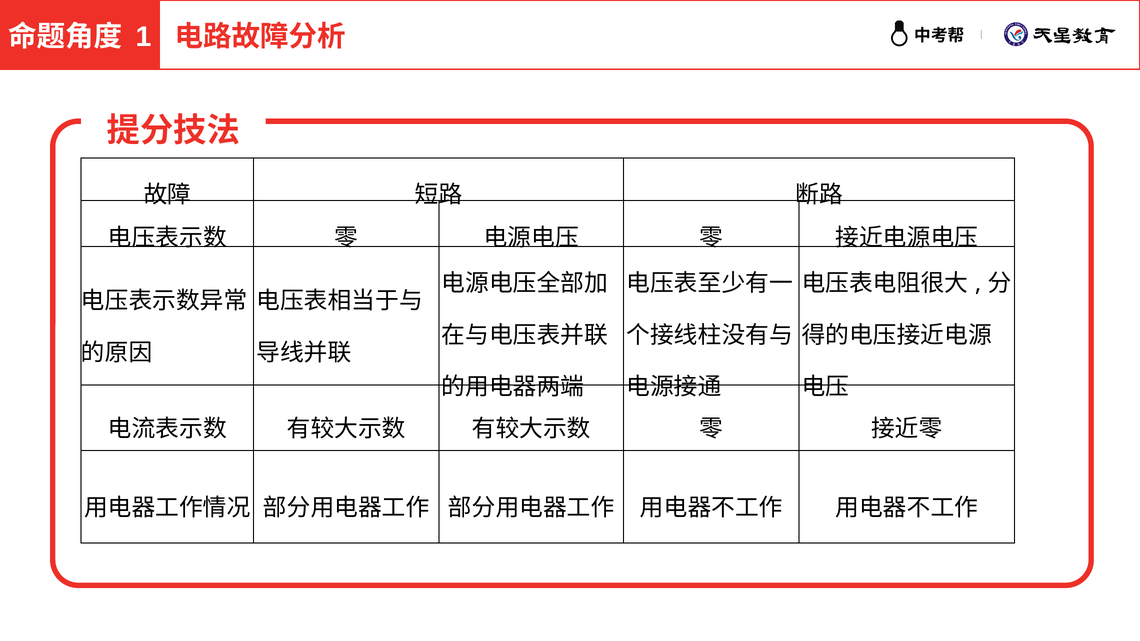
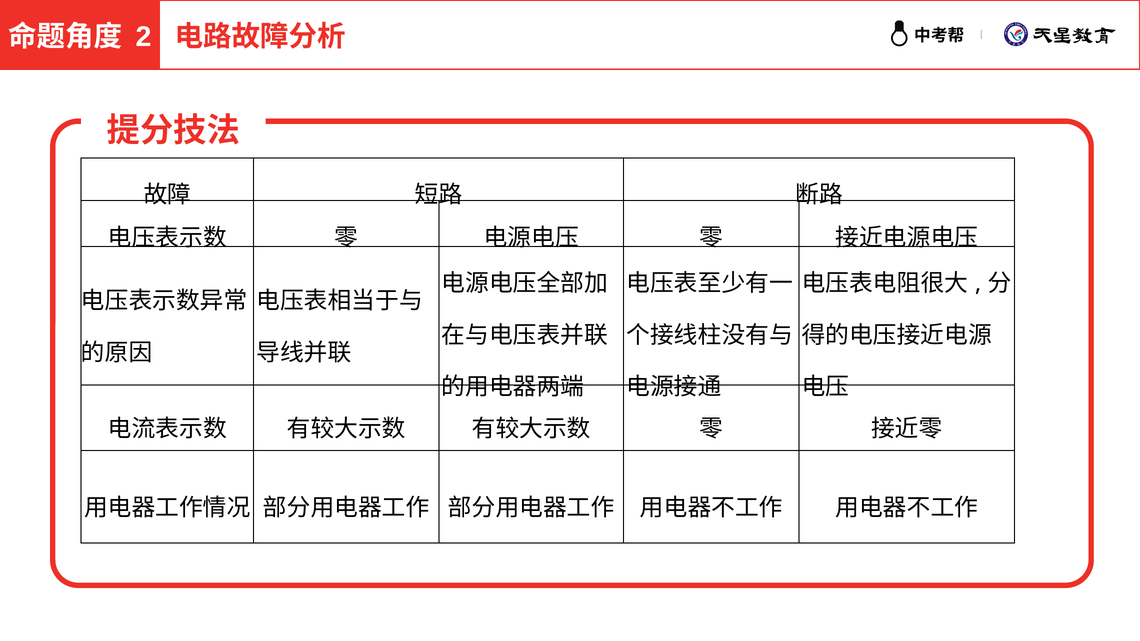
1: 1 -> 2
